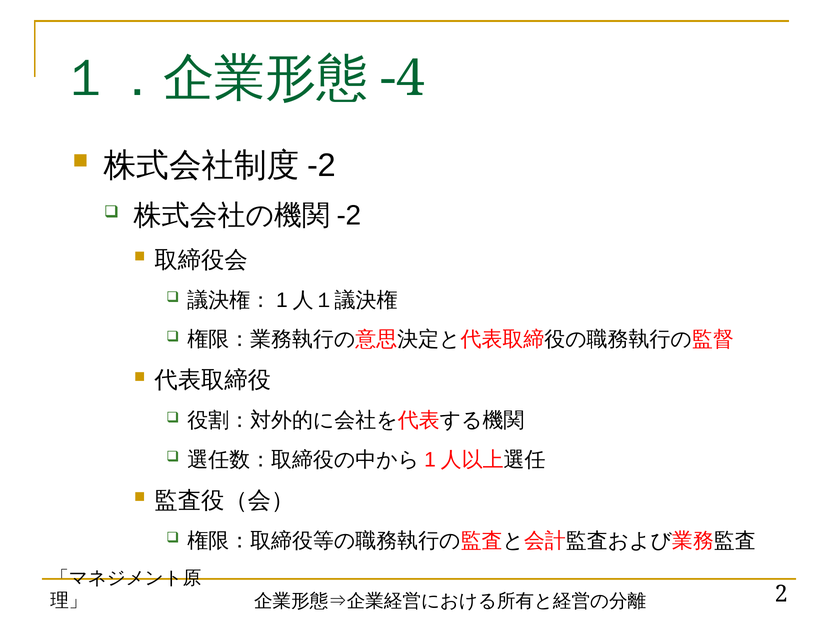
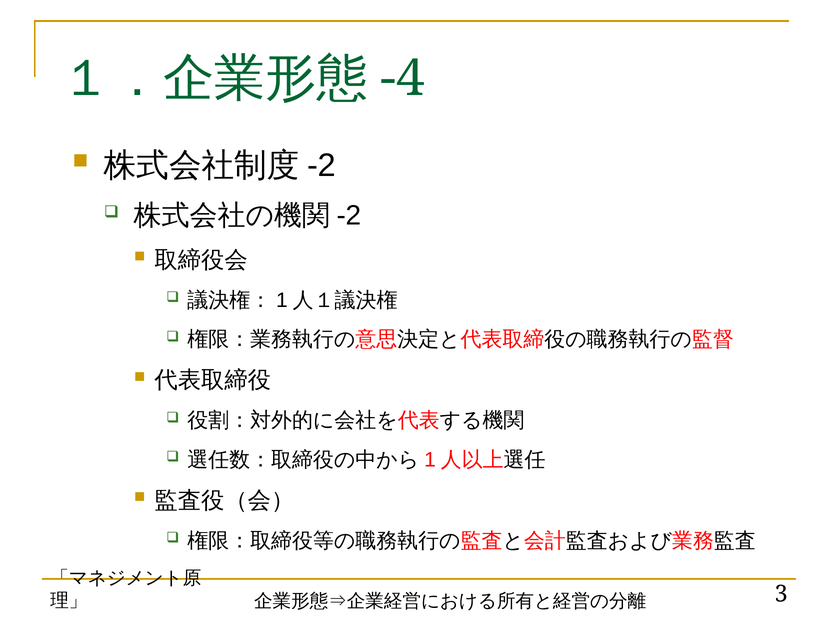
2: 2 -> 3
